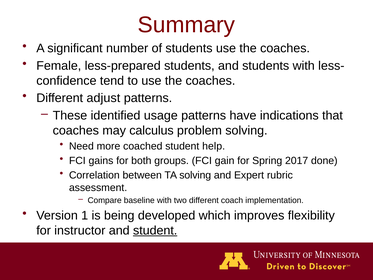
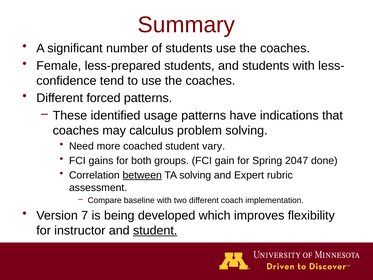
adjust: adjust -> forced
help: help -> vary
2017: 2017 -> 2047
between underline: none -> present
1: 1 -> 7
